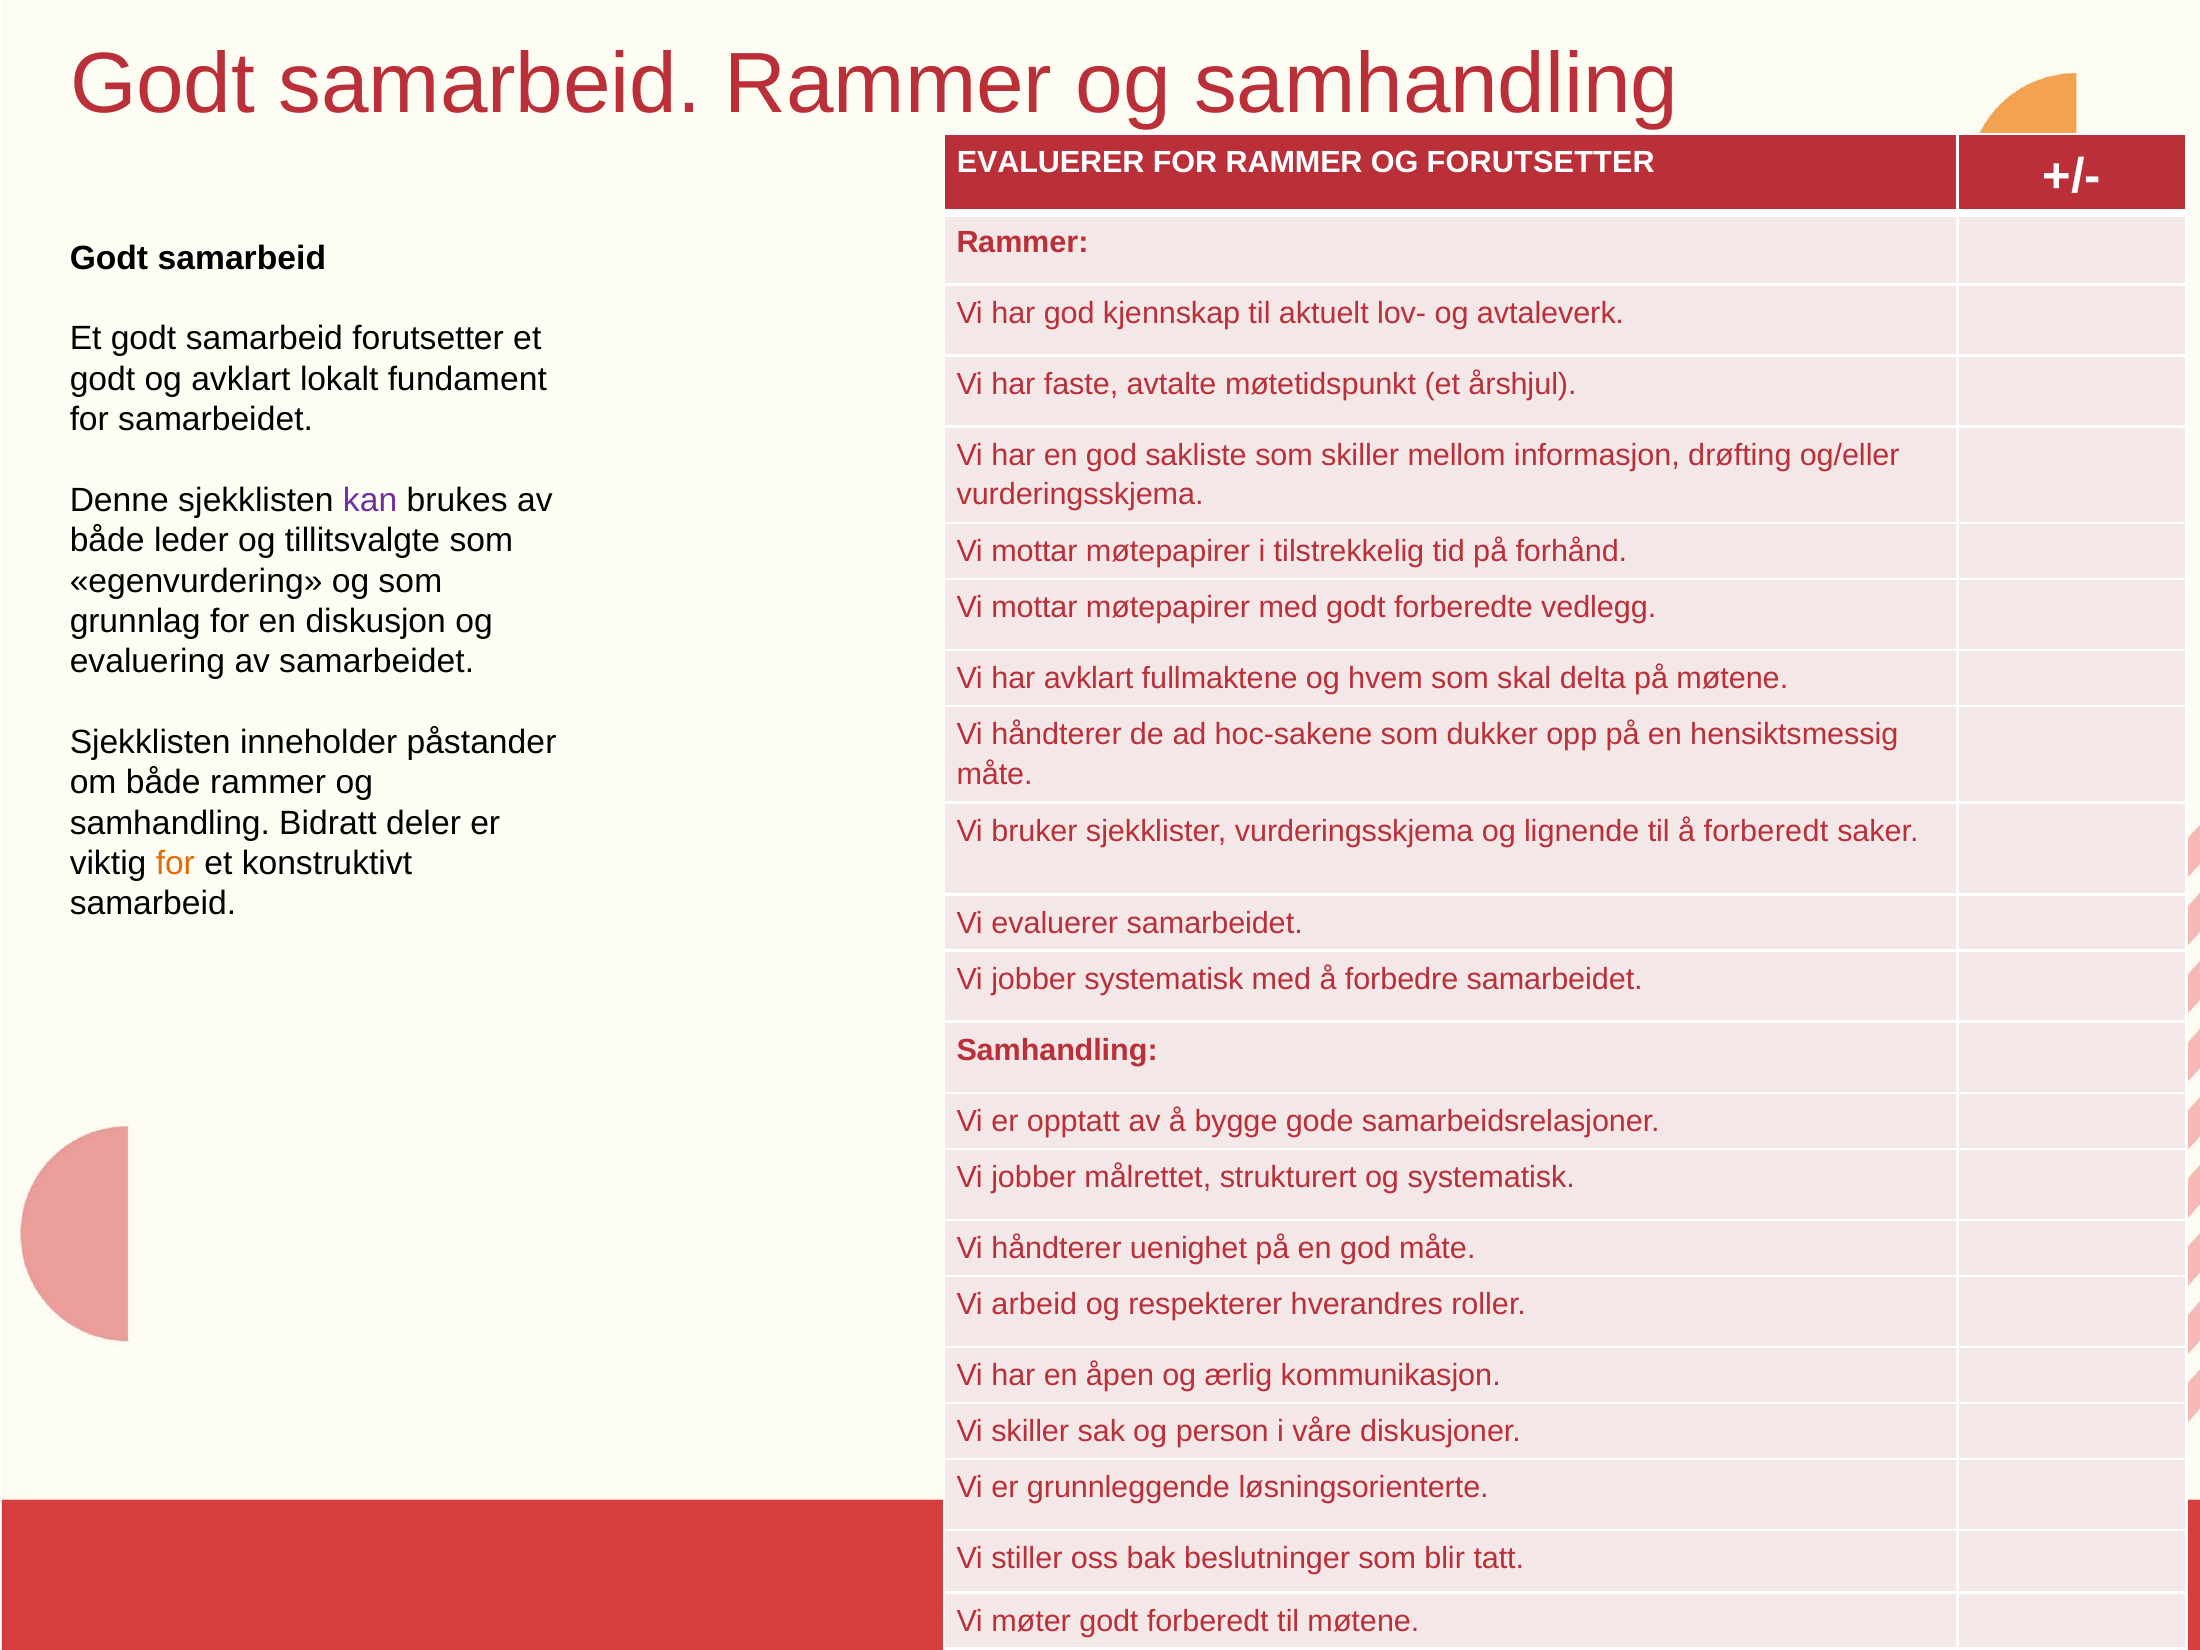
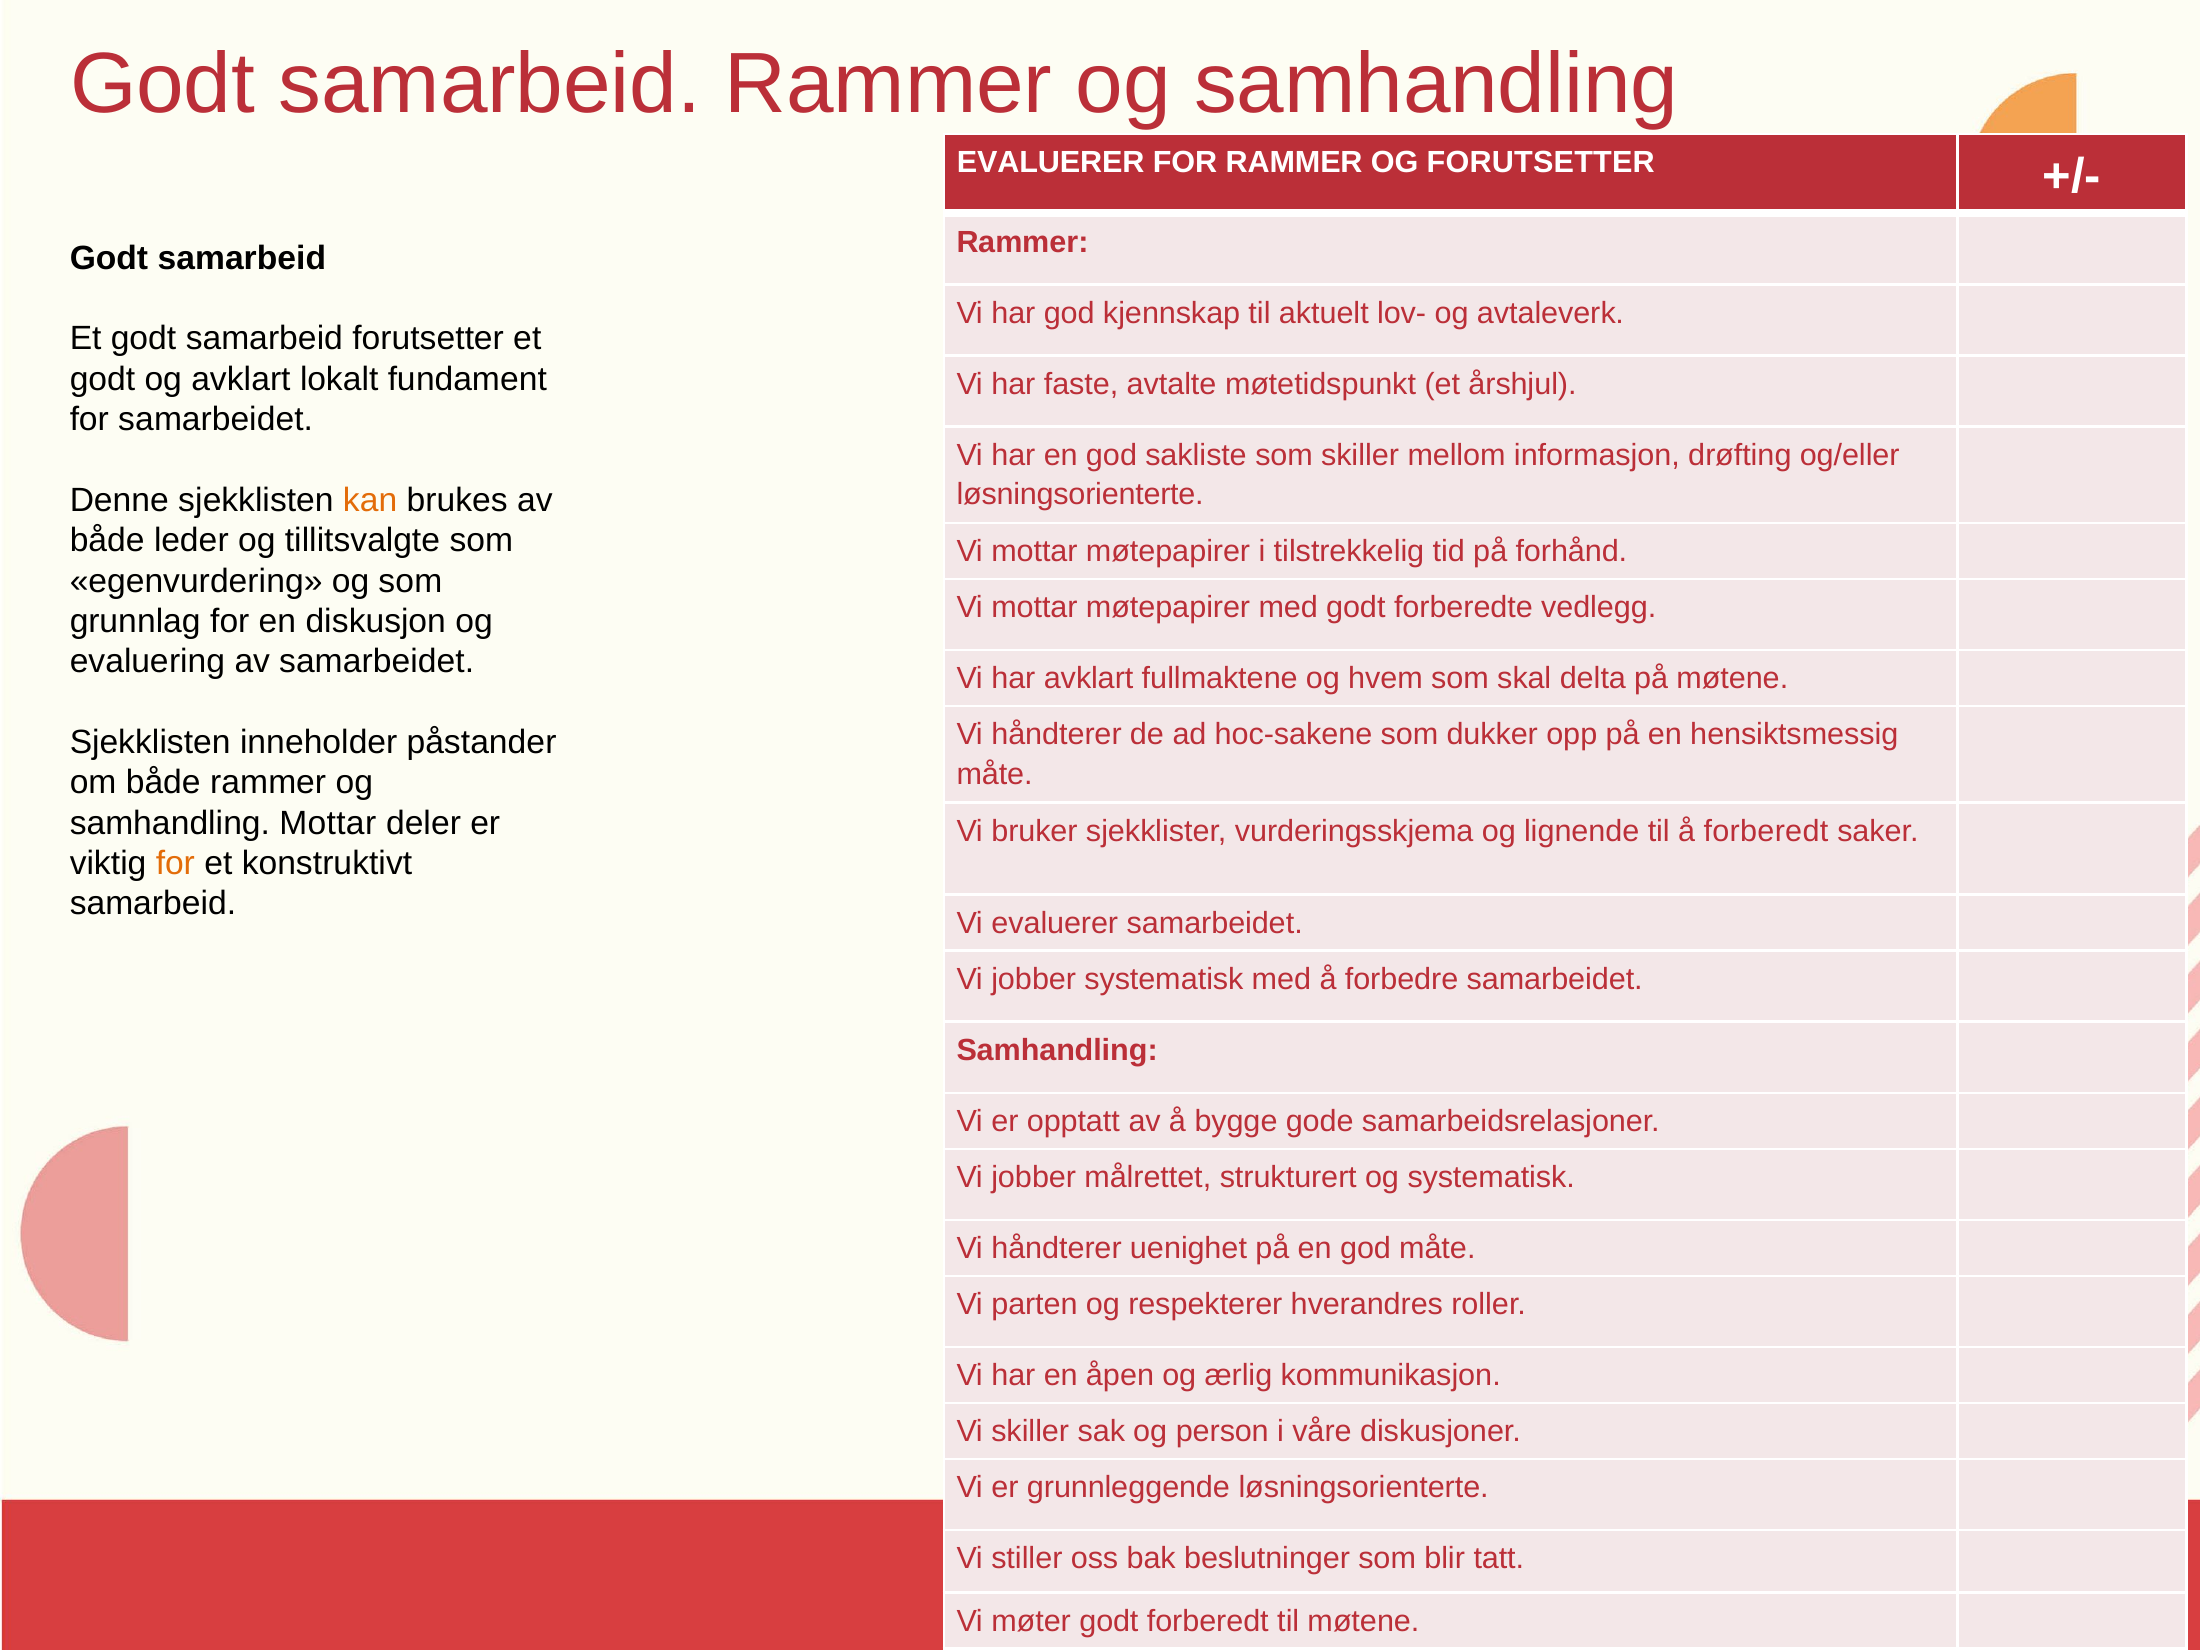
vurderingsskjema at (1080, 494): vurderingsskjema -> løsningsorienterte
kan colour: purple -> orange
samhandling Bidratt: Bidratt -> Mottar
arbeid: arbeid -> parten
